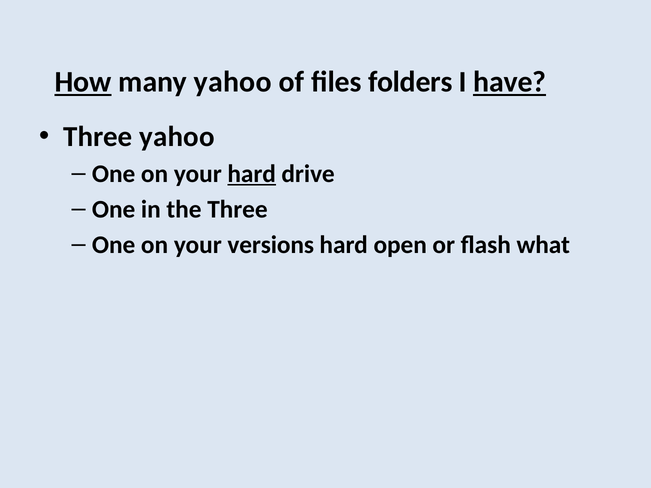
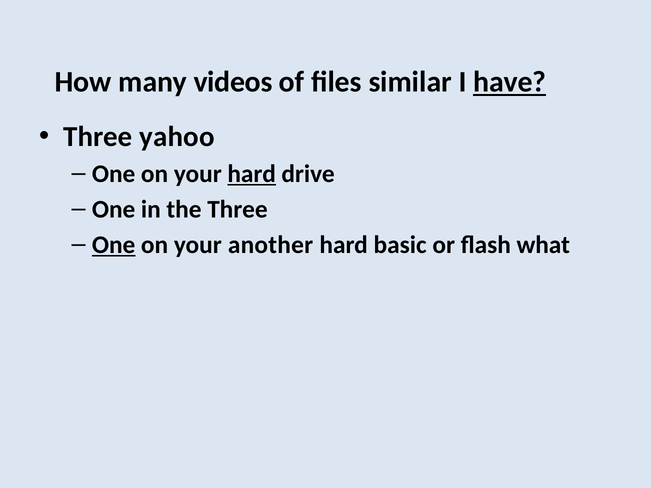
How underline: present -> none
many yahoo: yahoo -> videos
folders: folders -> similar
One at (114, 245) underline: none -> present
versions: versions -> another
open: open -> basic
